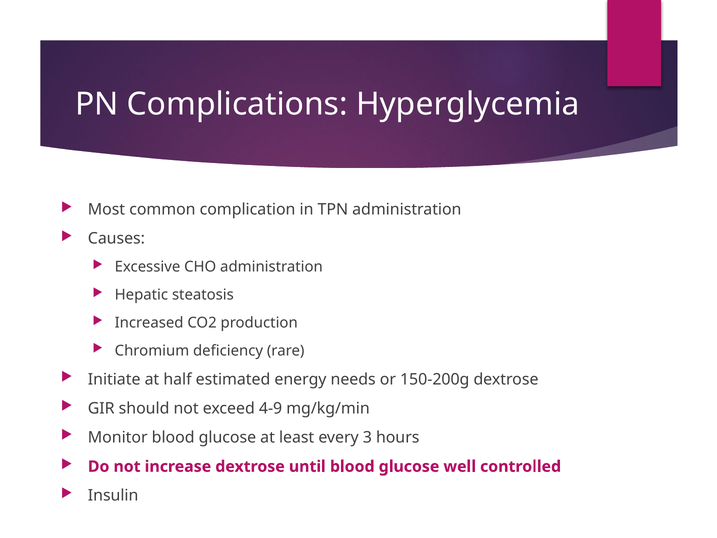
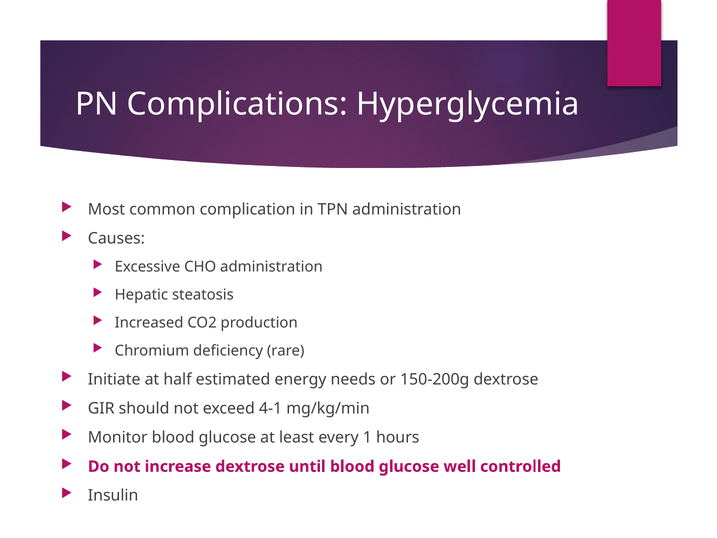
4-9: 4-9 -> 4-1
3: 3 -> 1
